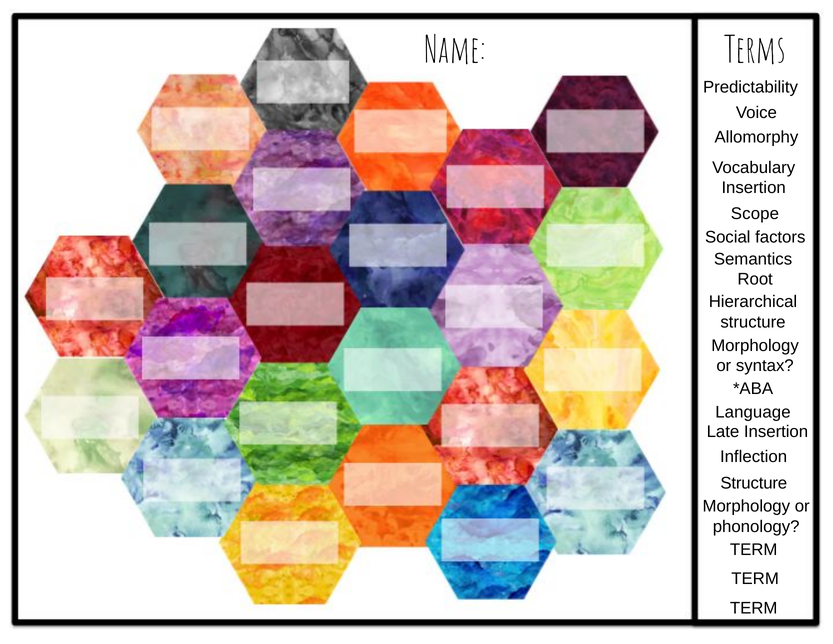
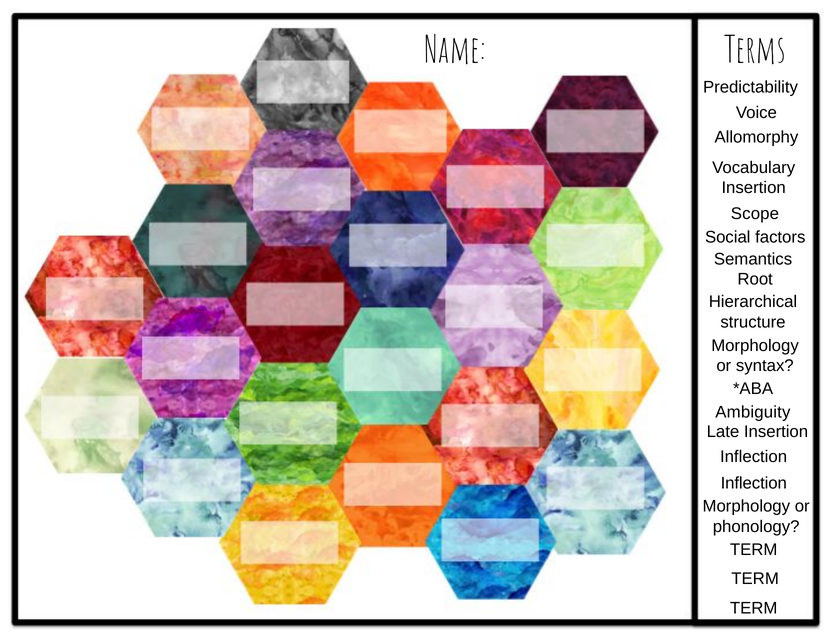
Language: Language -> Ambiguity
Structure at (754, 483): Structure -> Inflection
